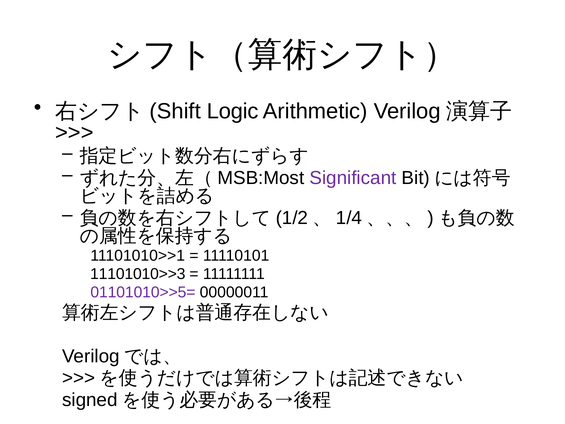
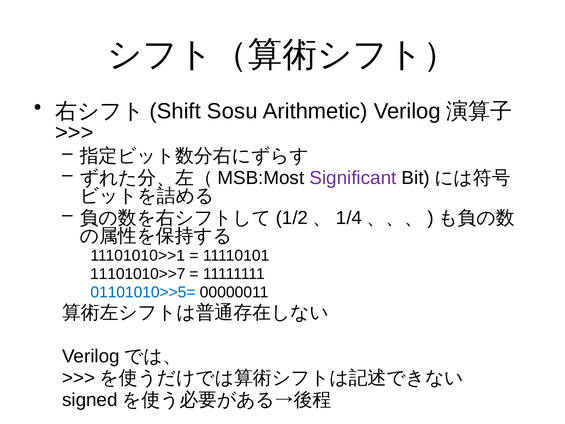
Logic: Logic -> Sosu
11101010>>3: 11101010>>3 -> 11101010>>7
01101010>>5= colour: purple -> blue
